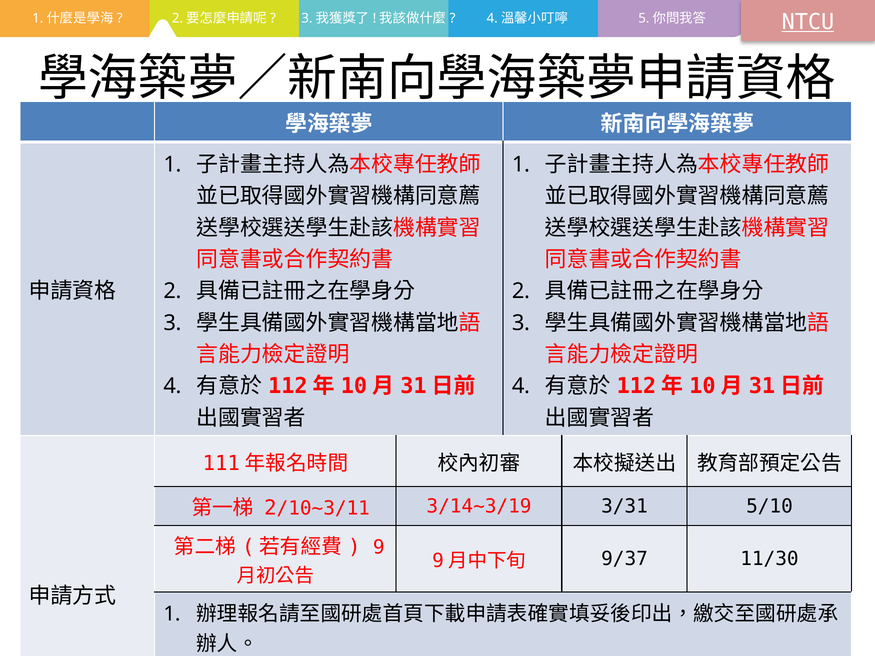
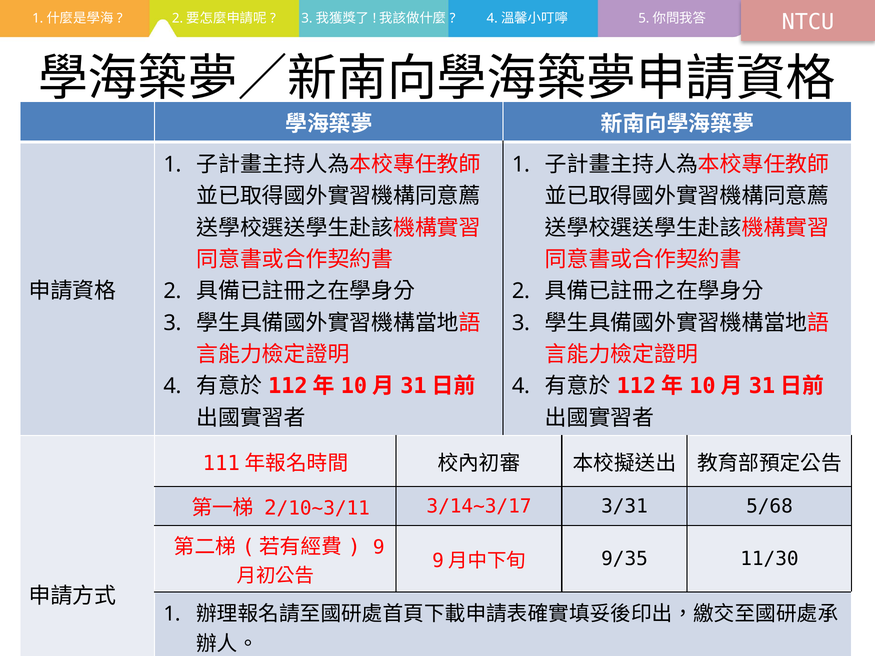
NTCU underline: present -> none
3/14~3/19: 3/14~3/19 -> 3/14~3/17
5/10: 5/10 -> 5/68
9/37: 9/37 -> 9/35
